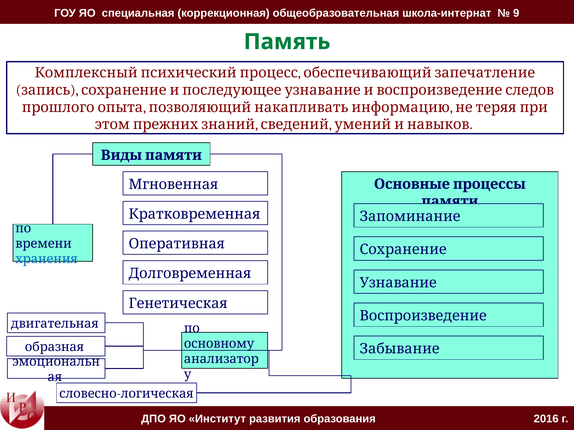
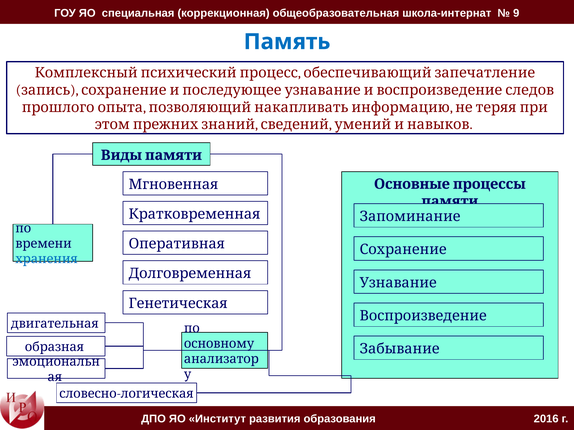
Память colour: green -> blue
